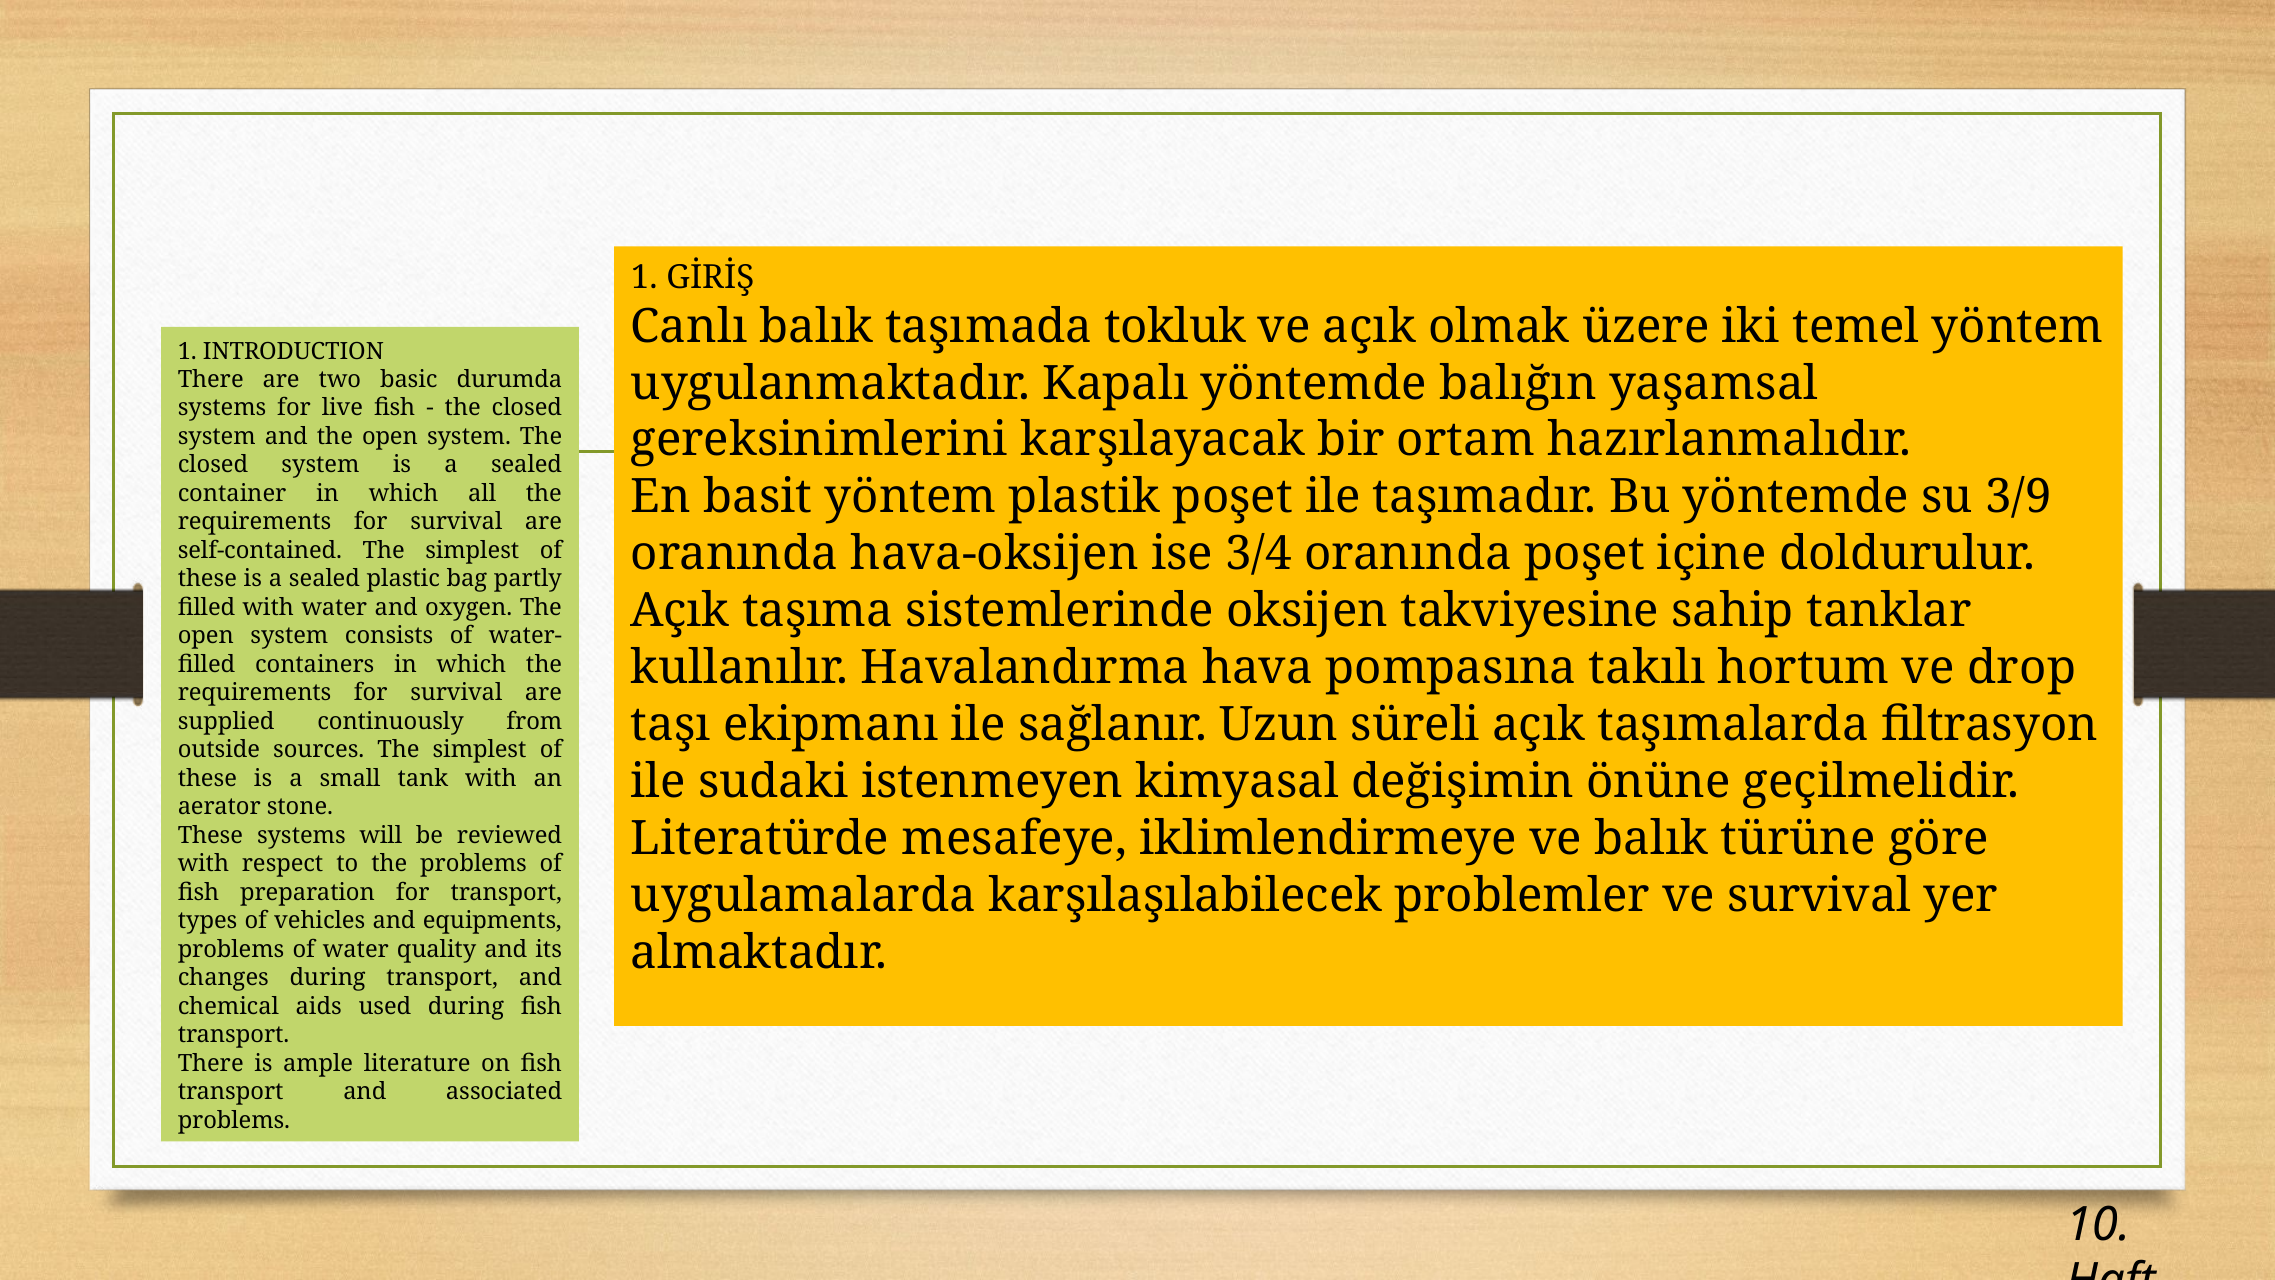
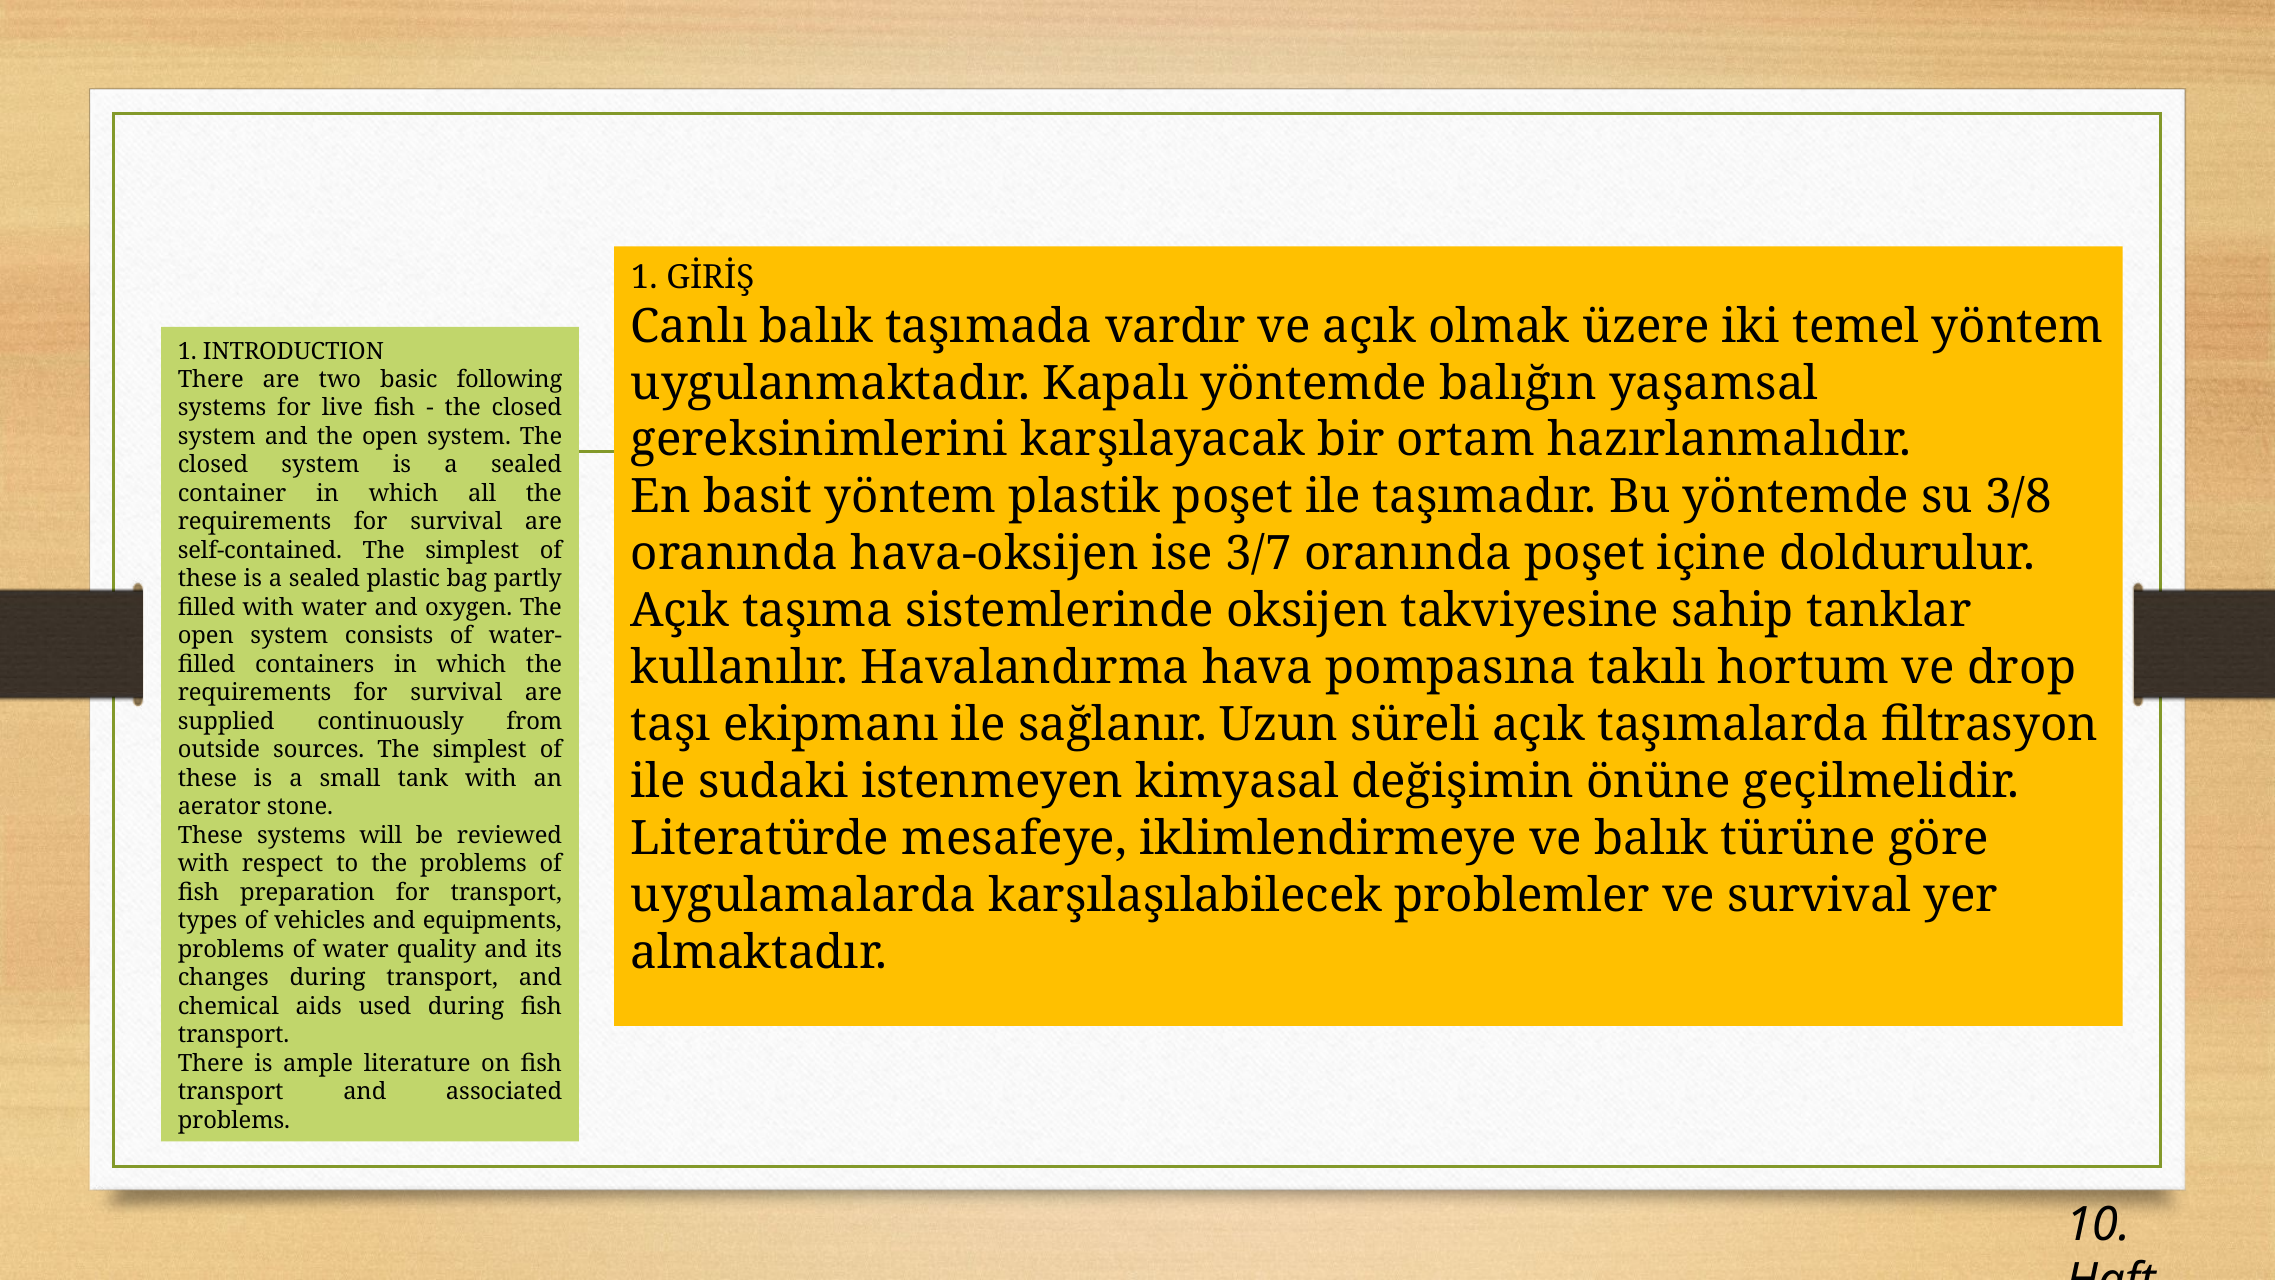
tokluk: tokluk -> vardır
durumda: durumda -> following
3/9: 3/9 -> 3/8
3/4: 3/4 -> 3/7
